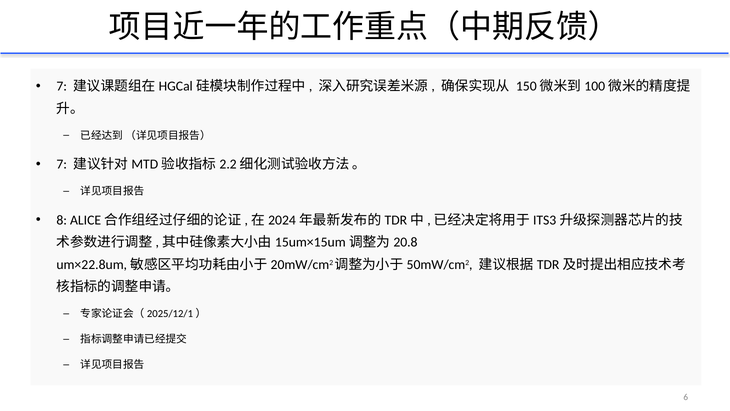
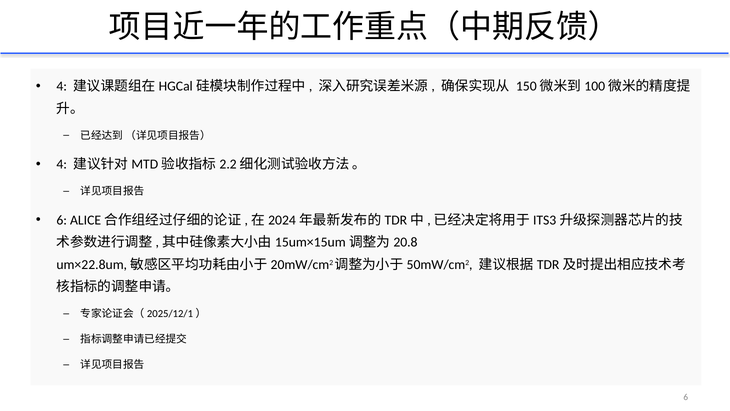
7 at (62, 86): 7 -> 4
7 at (62, 164): 7 -> 4
8 at (62, 220): 8 -> 6
